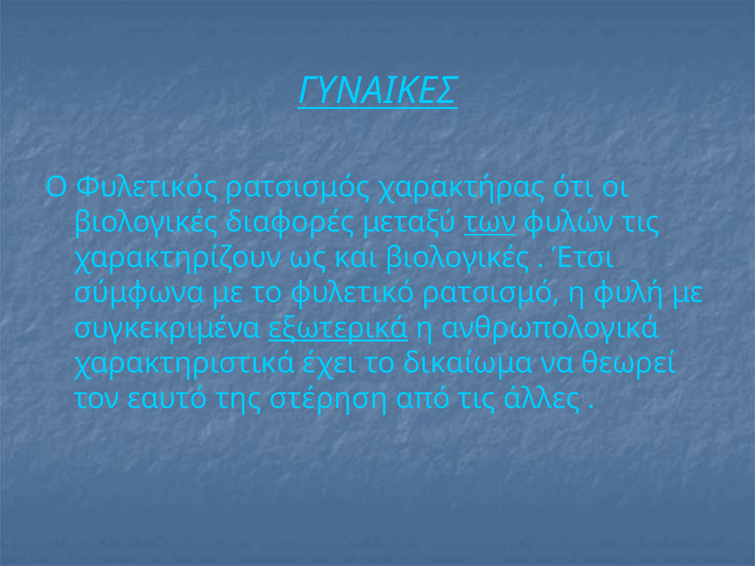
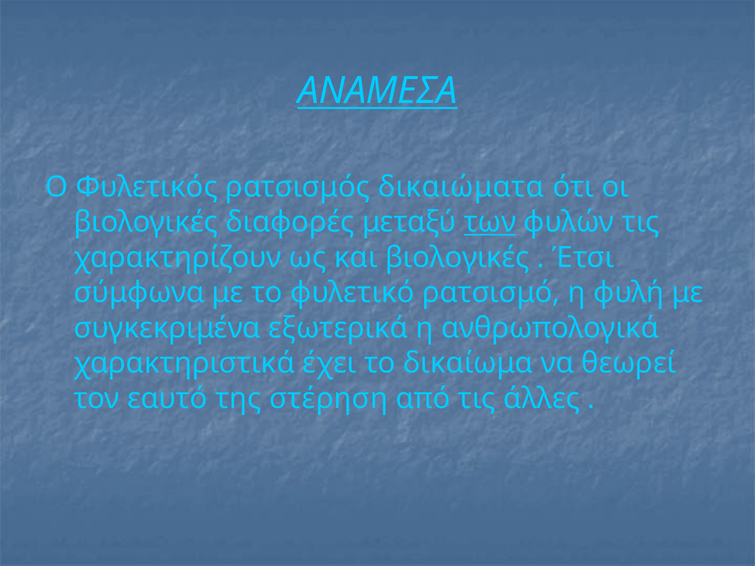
ΓΥΝΑΙΚΕΣ: ΓΥΝΑΙΚΕΣ -> ΑΝΑΜΕΣΑ
χαρακτήρας: χαρακτήρας -> δικαιώματα
εξωτερικά underline: present -> none
